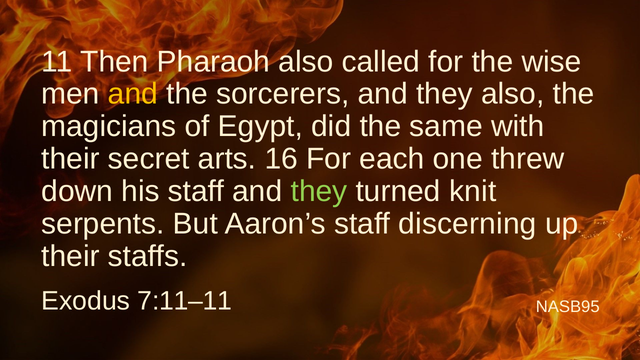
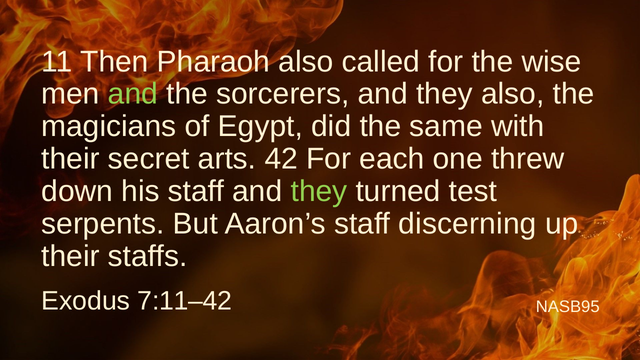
and at (133, 94) colour: yellow -> light green
16: 16 -> 42
knit: knit -> test
7:11–11: 7:11–11 -> 7:11–42
